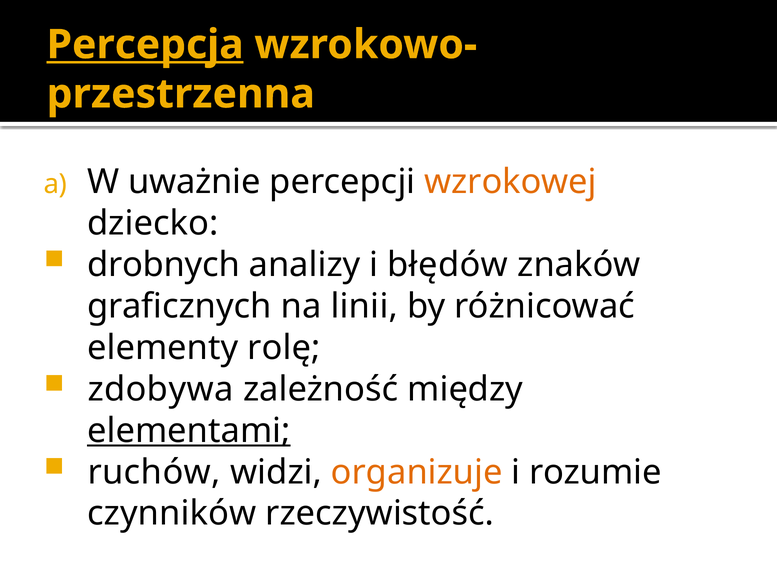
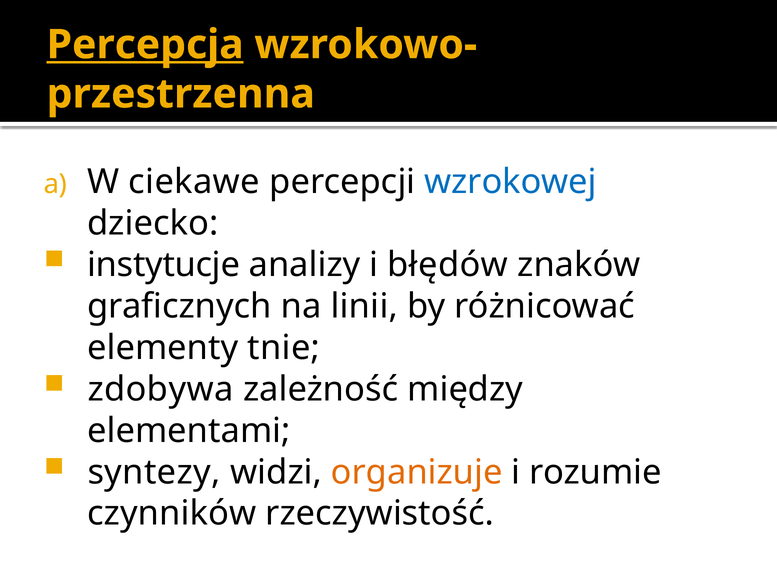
uważnie: uważnie -> ciekawe
wzrokowej colour: orange -> blue
drobnych: drobnych -> instytucje
rolę: rolę -> tnie
elementami underline: present -> none
ruchów: ruchów -> syntezy
